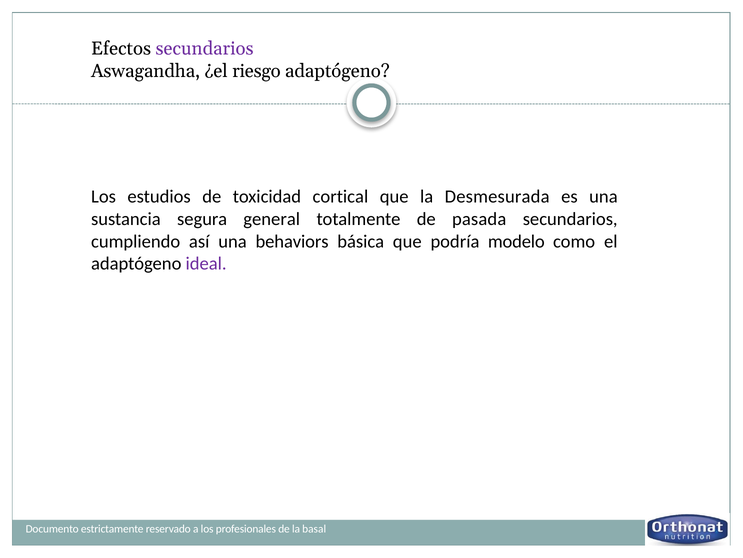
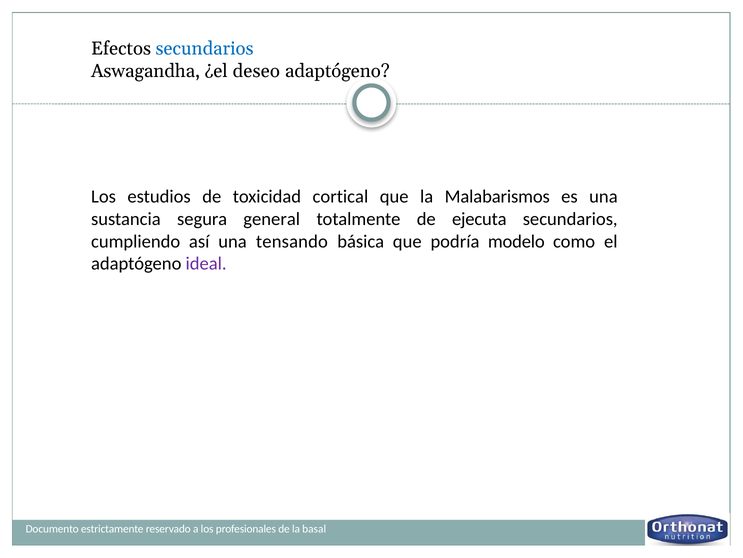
secundarios at (205, 49) colour: purple -> blue
riesgo: riesgo -> deseo
Desmesurada: Desmesurada -> Malabarismos
pasada: pasada -> ejecuta
behaviors: behaviors -> tensando
